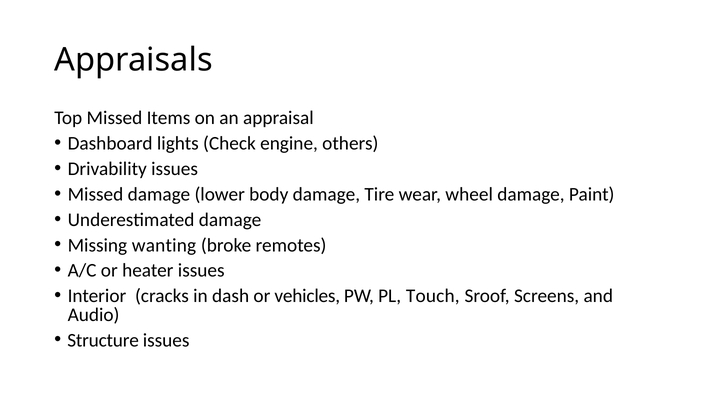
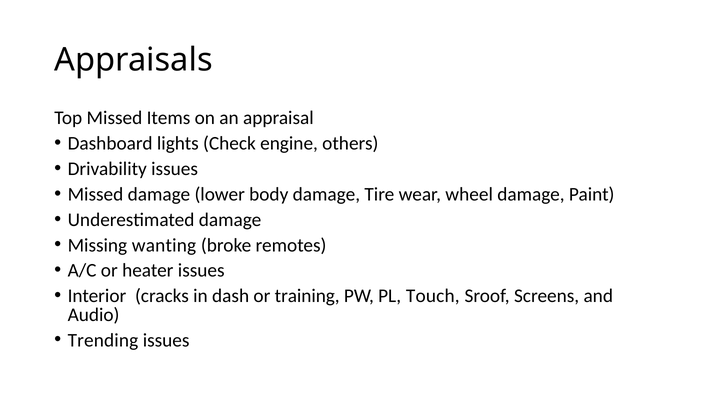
vehicles: vehicles -> training
Structure: Structure -> Trending
